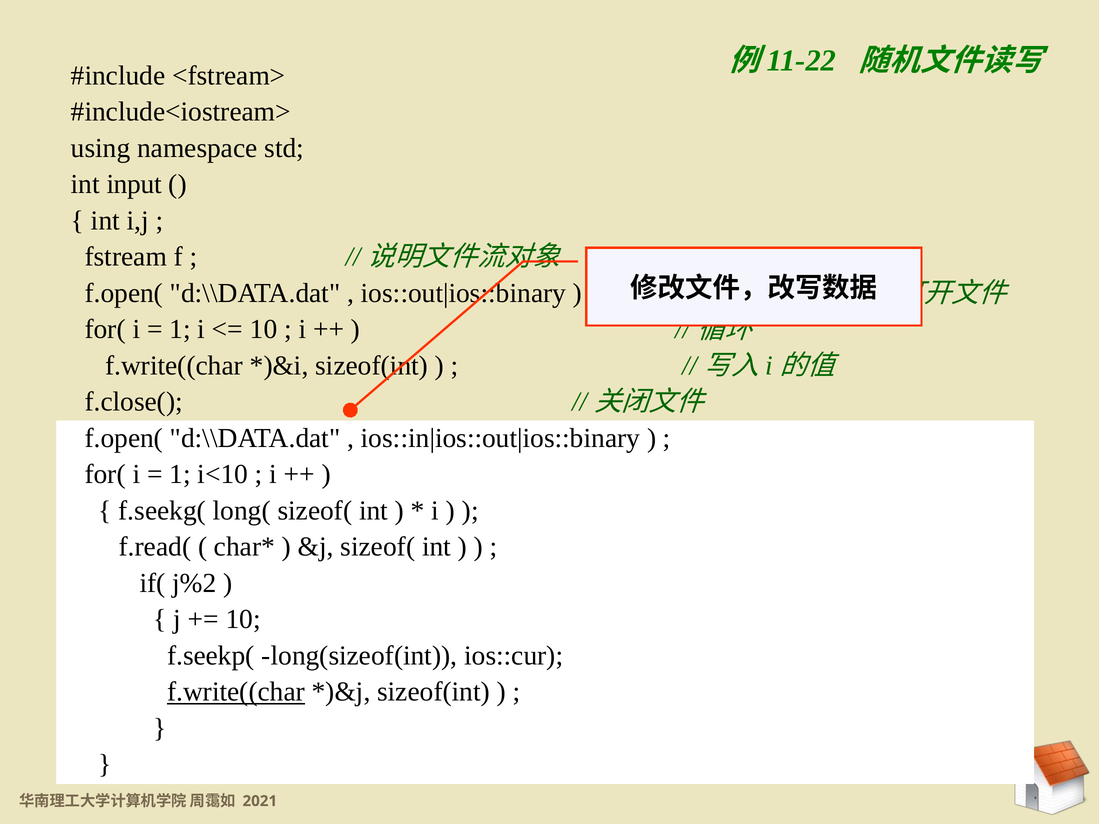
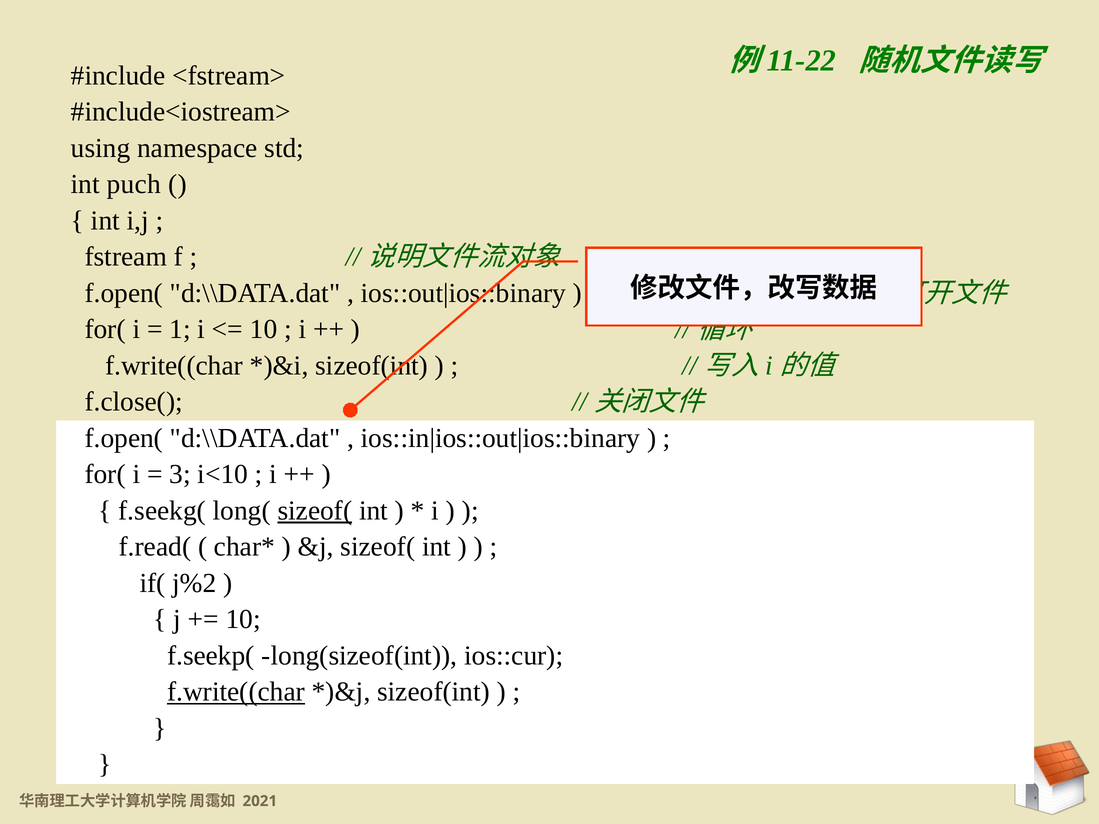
input: input -> puch
1 at (180, 475): 1 -> 3
sizeof( at (315, 511) underline: none -> present
